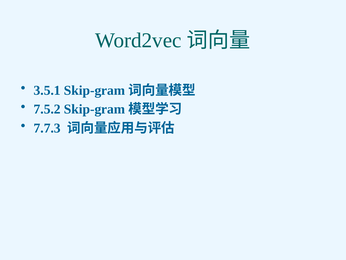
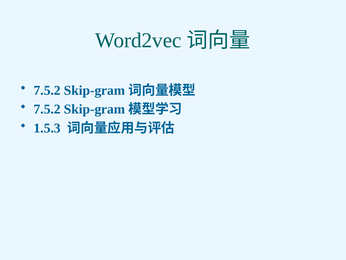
3.5.1 at (47, 90): 3.5.1 -> 7.5.2
7.7.3: 7.7.3 -> 1.5.3
